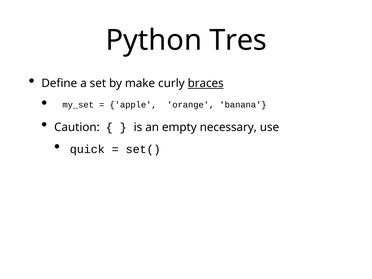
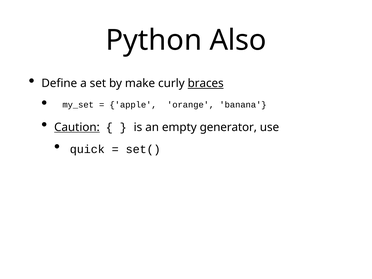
Tres: Tres -> Also
Caution underline: none -> present
necessary: necessary -> generator
